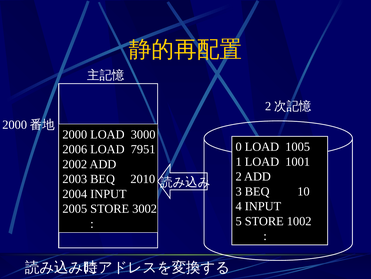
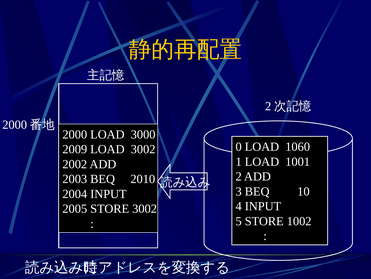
1005: 1005 -> 1060
2006: 2006 -> 2009
LOAD 7951: 7951 -> 3002
